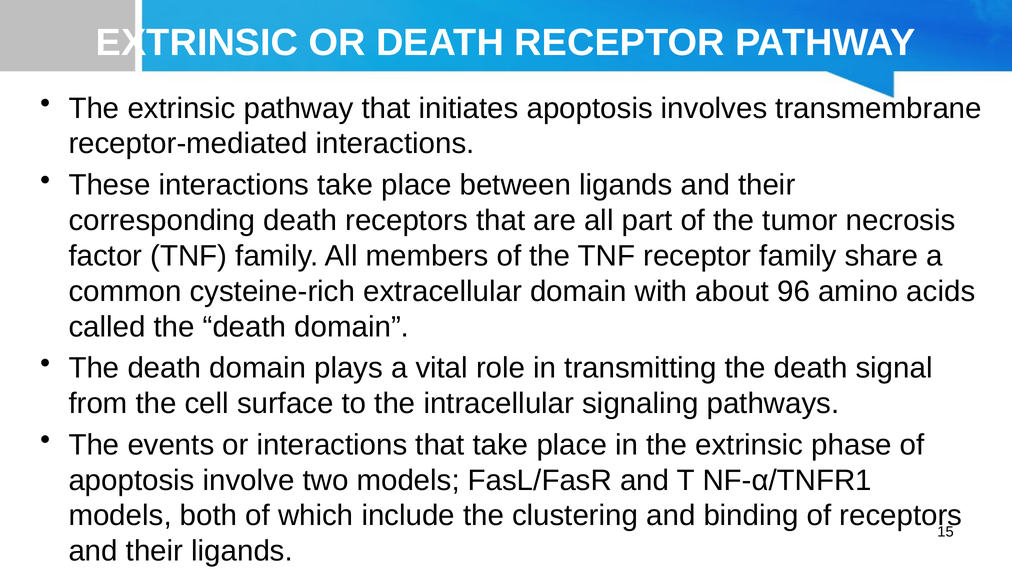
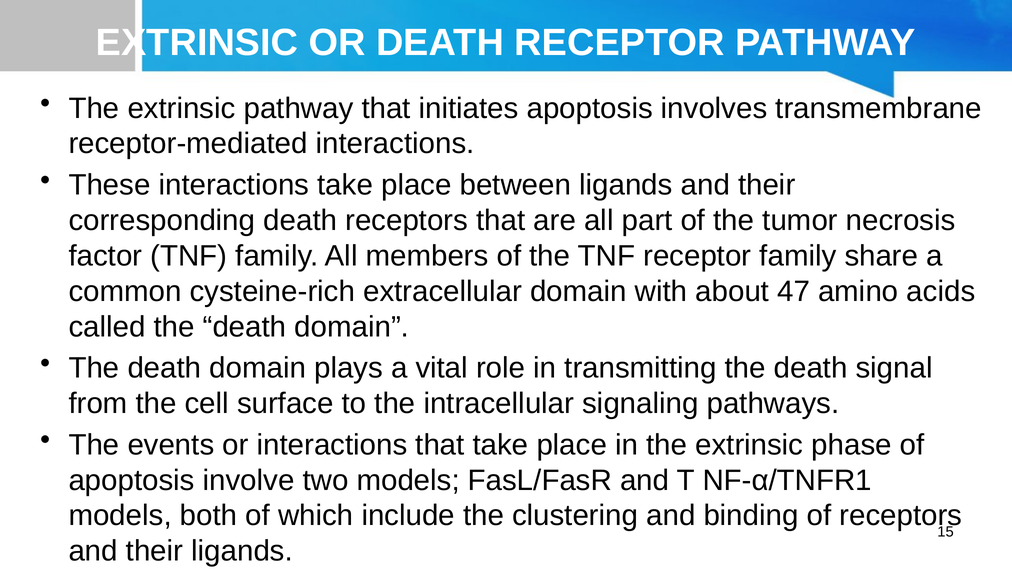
96: 96 -> 47
